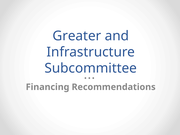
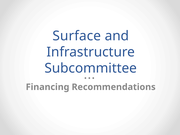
Greater: Greater -> Surface
